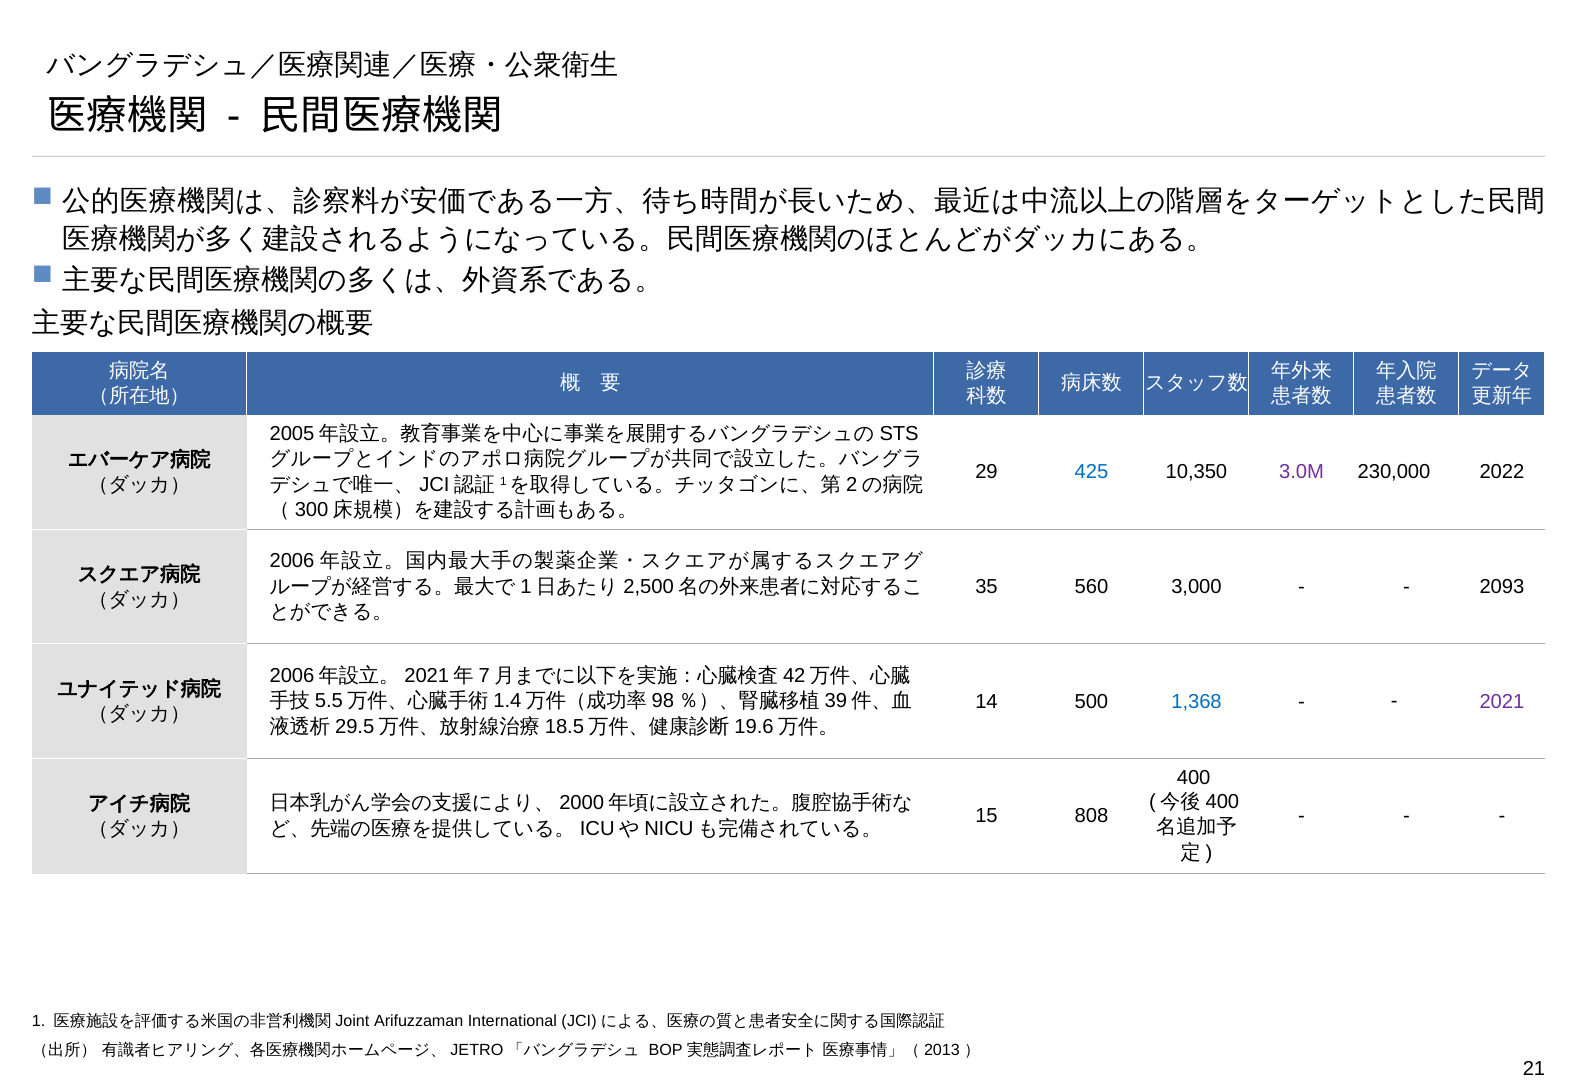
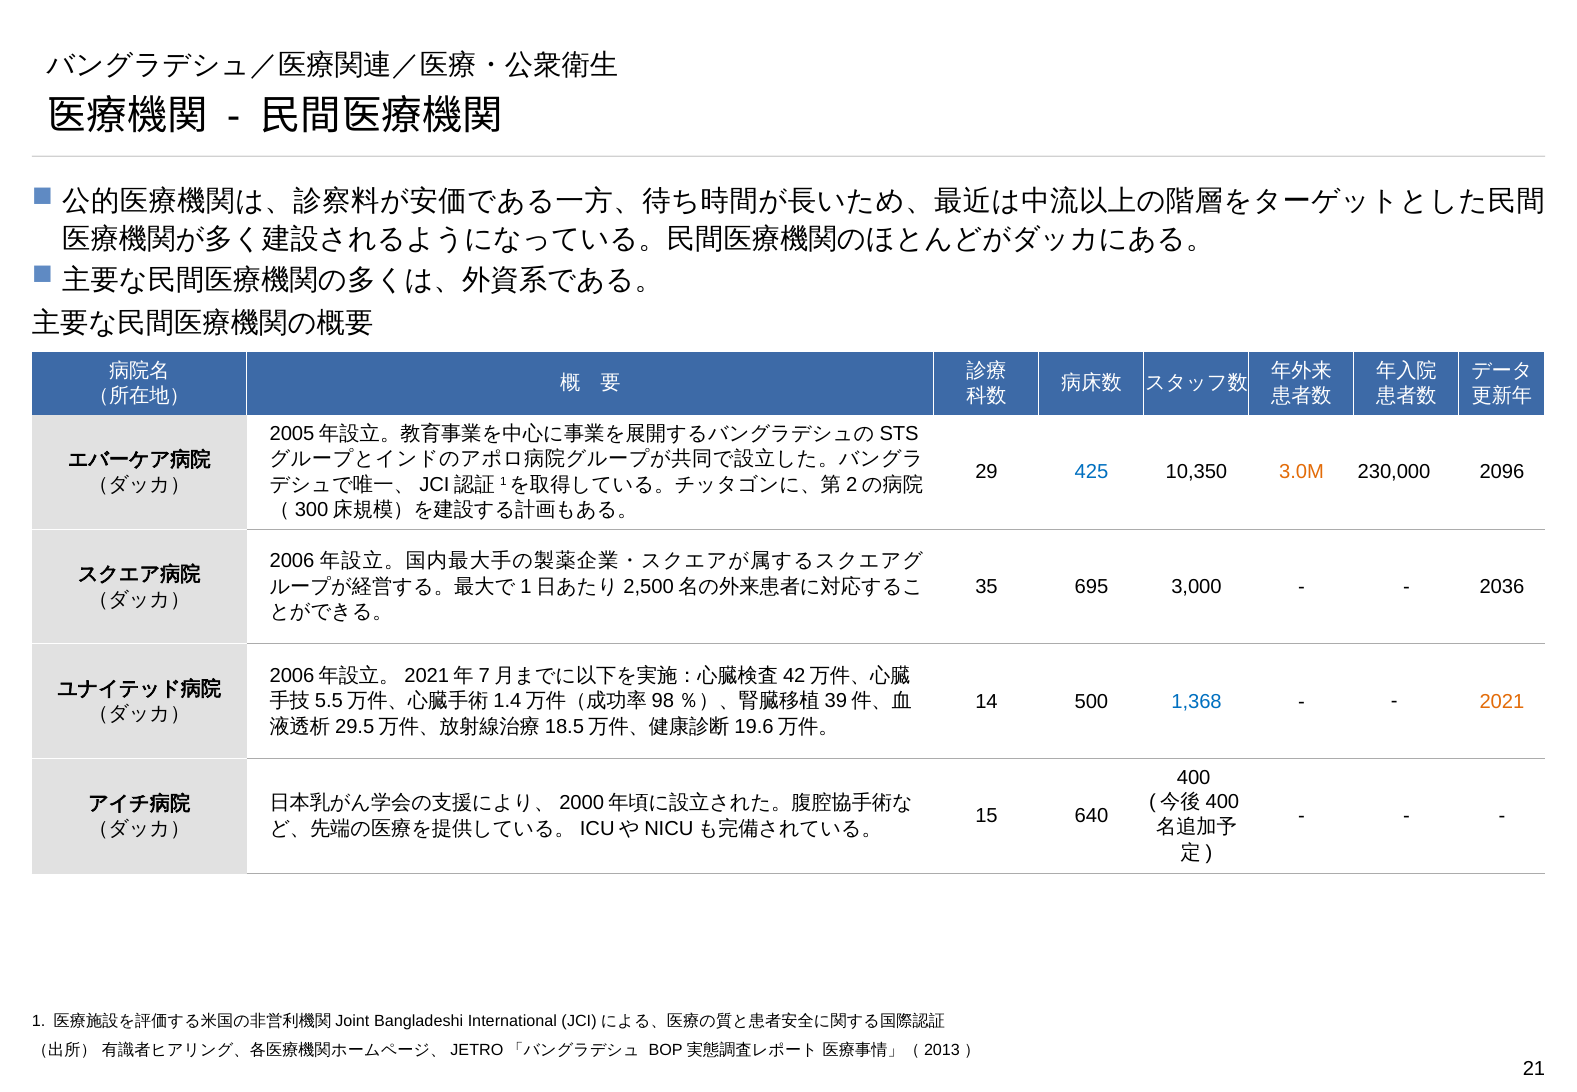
3.0M colour: purple -> orange
2022: 2022 -> 2096
560: 560 -> 695
2093: 2093 -> 2036
2021 colour: purple -> orange
808: 808 -> 640
Arifuzzaman: Arifuzzaman -> Bangladeshi
